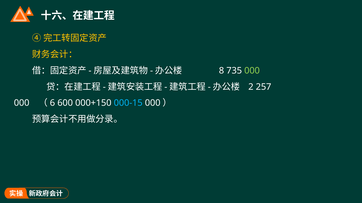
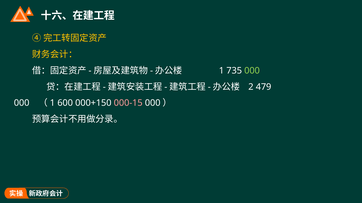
8 at (221, 71): 8 -> 1
257: 257 -> 479
6 at (52, 103): 6 -> 1
000-15 colour: light blue -> pink
